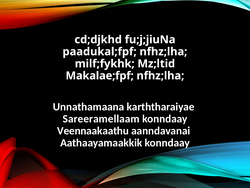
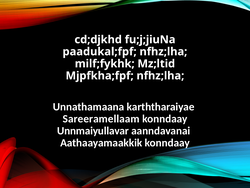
Makalae;fpf: Makalae;fpf -> Mjpfkha;fpf
Veennaakaathu: Veennaakaathu -> Unnmaiyullavar
